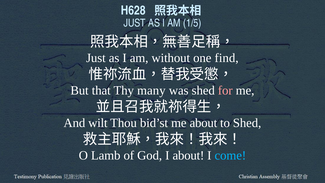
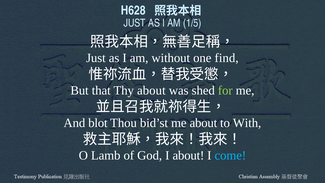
Thy many: many -> about
for colour: pink -> light green
wilt: wilt -> blot
to Shed: Shed -> With
